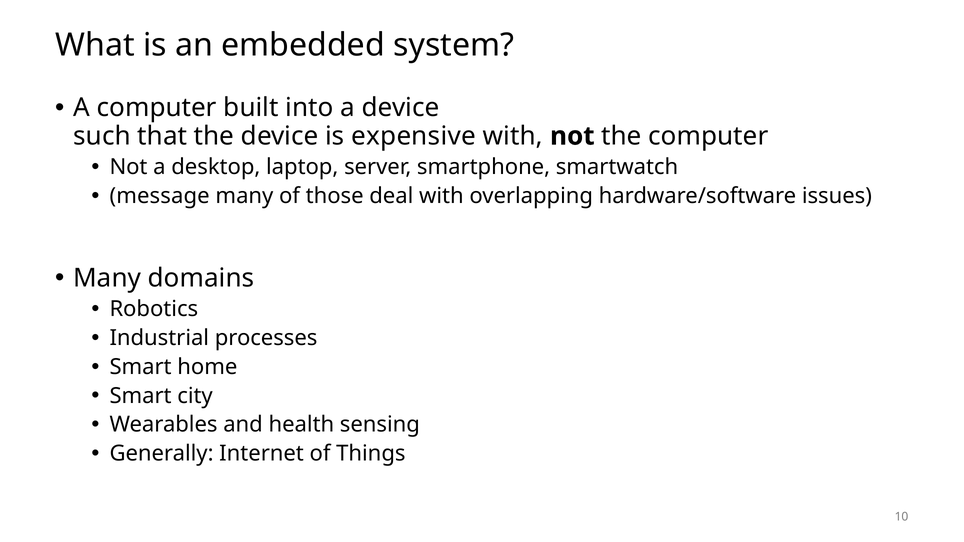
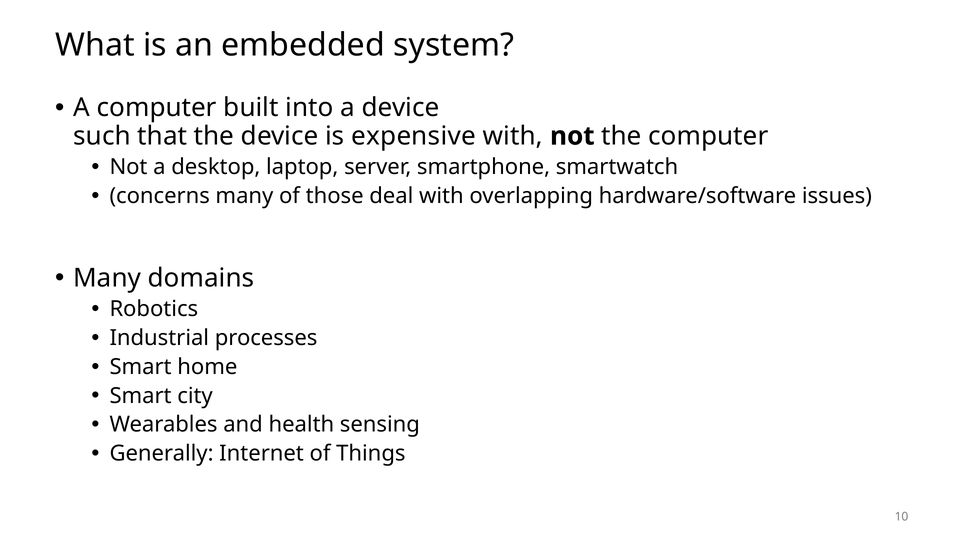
message: message -> concerns
